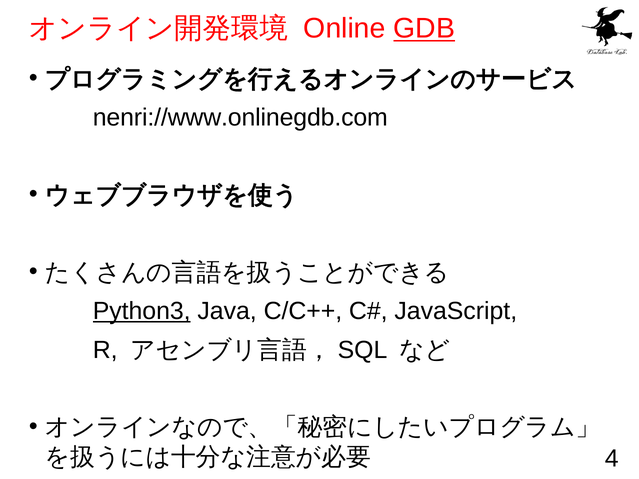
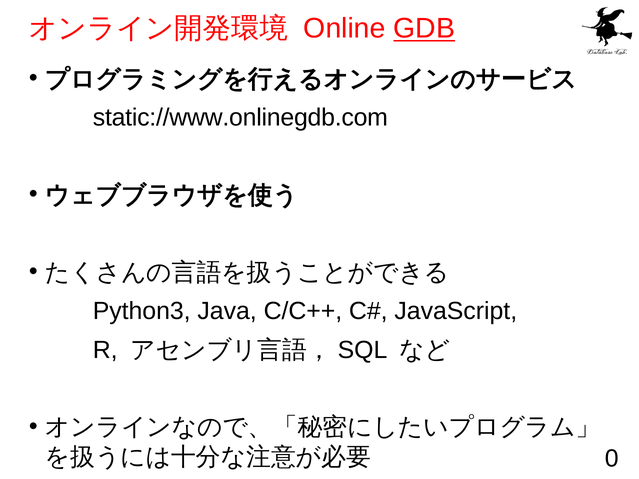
nenri://www.onlinegdb.com: nenri://www.onlinegdb.com -> static://www.onlinegdb.com
Python3 underline: present -> none
4: 4 -> 0
